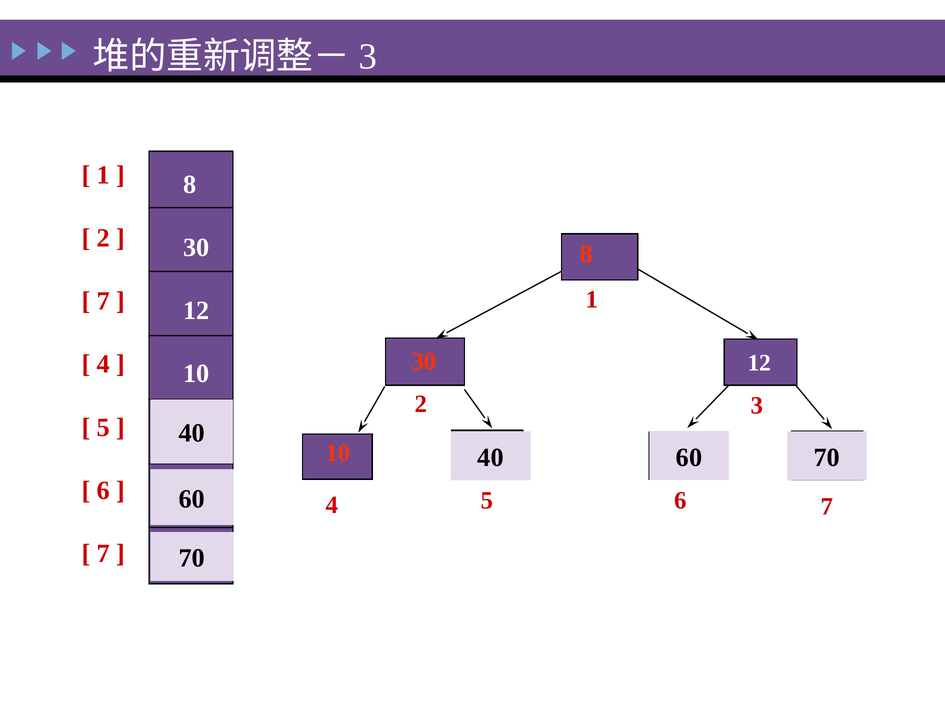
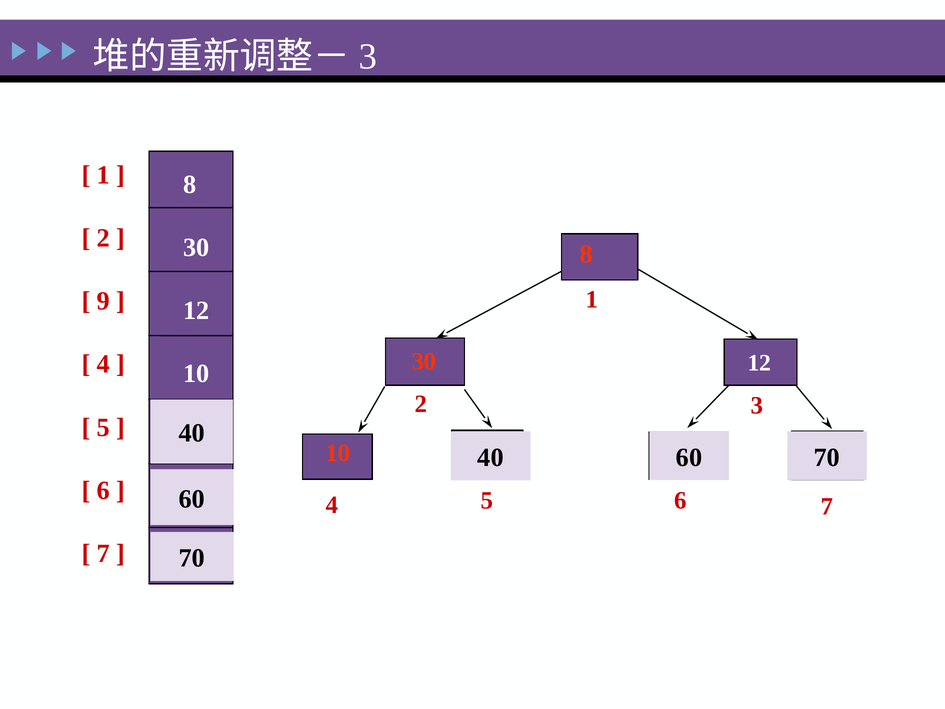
7 at (103, 301): 7 -> 9
